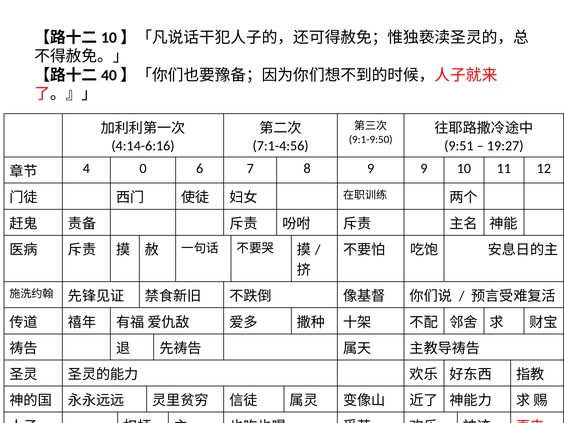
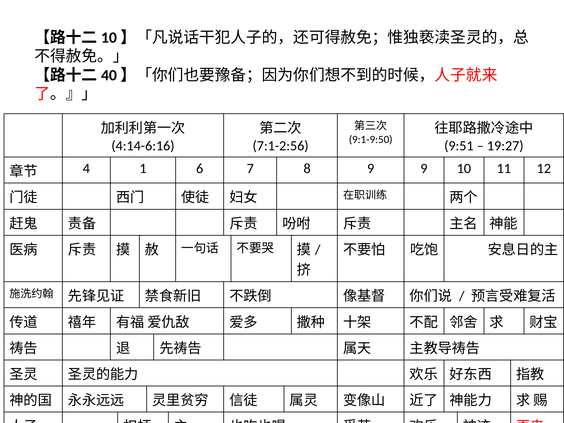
7:1-4:56: 7:1-4:56 -> 7:1-2:56
0: 0 -> 1
